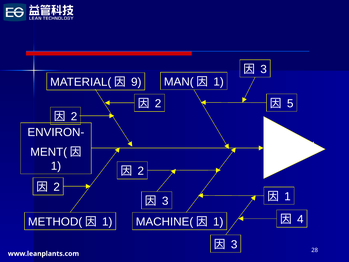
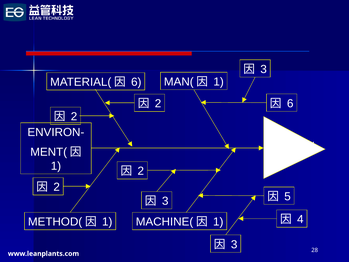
9 at (136, 82): 9 -> 6
5 at (290, 103): 5 -> 6
1 at (288, 196): 1 -> 5
